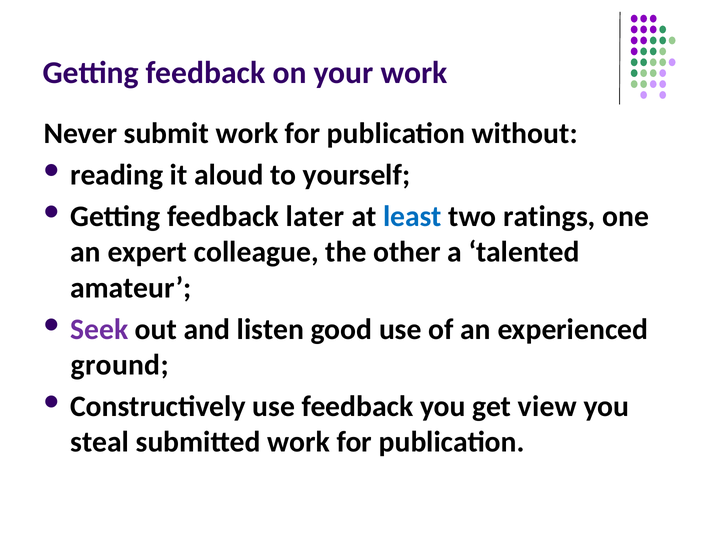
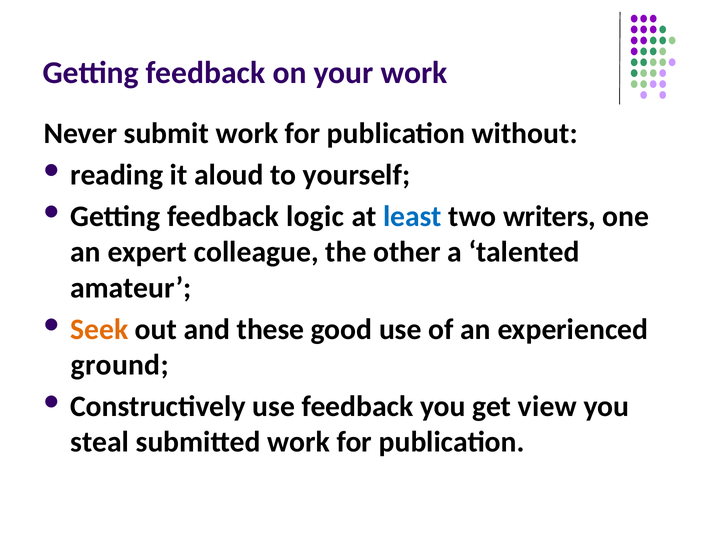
later: later -> logic
ratings: ratings -> writers
Seek colour: purple -> orange
listen: listen -> these
